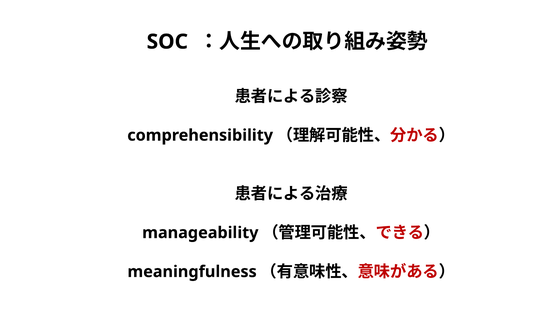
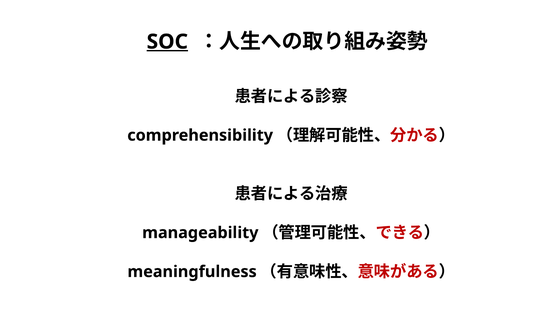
SOC underline: none -> present
